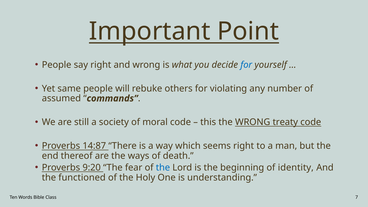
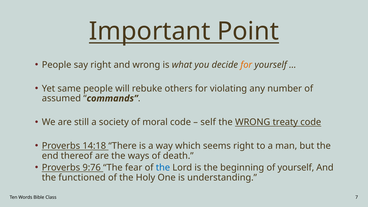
for at (246, 65) colour: blue -> orange
this: this -> self
14:87: 14:87 -> 14:18
9:20: 9:20 -> 9:76
of identity: identity -> yourself
